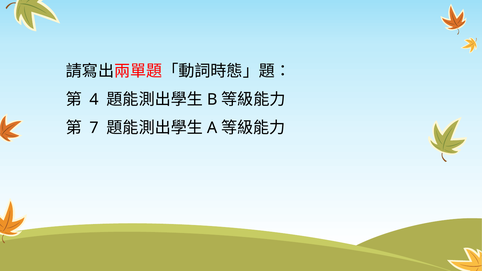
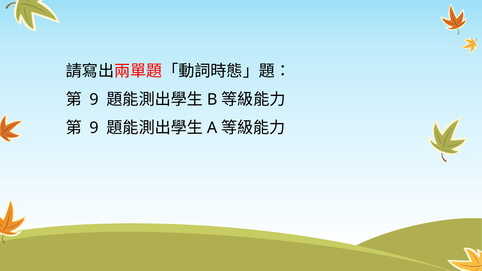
4 at (94, 100): 4 -> 9
7 at (94, 128): 7 -> 9
